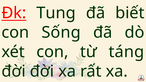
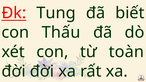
Sống: Sống -> Thấu
táng: táng -> toàn
